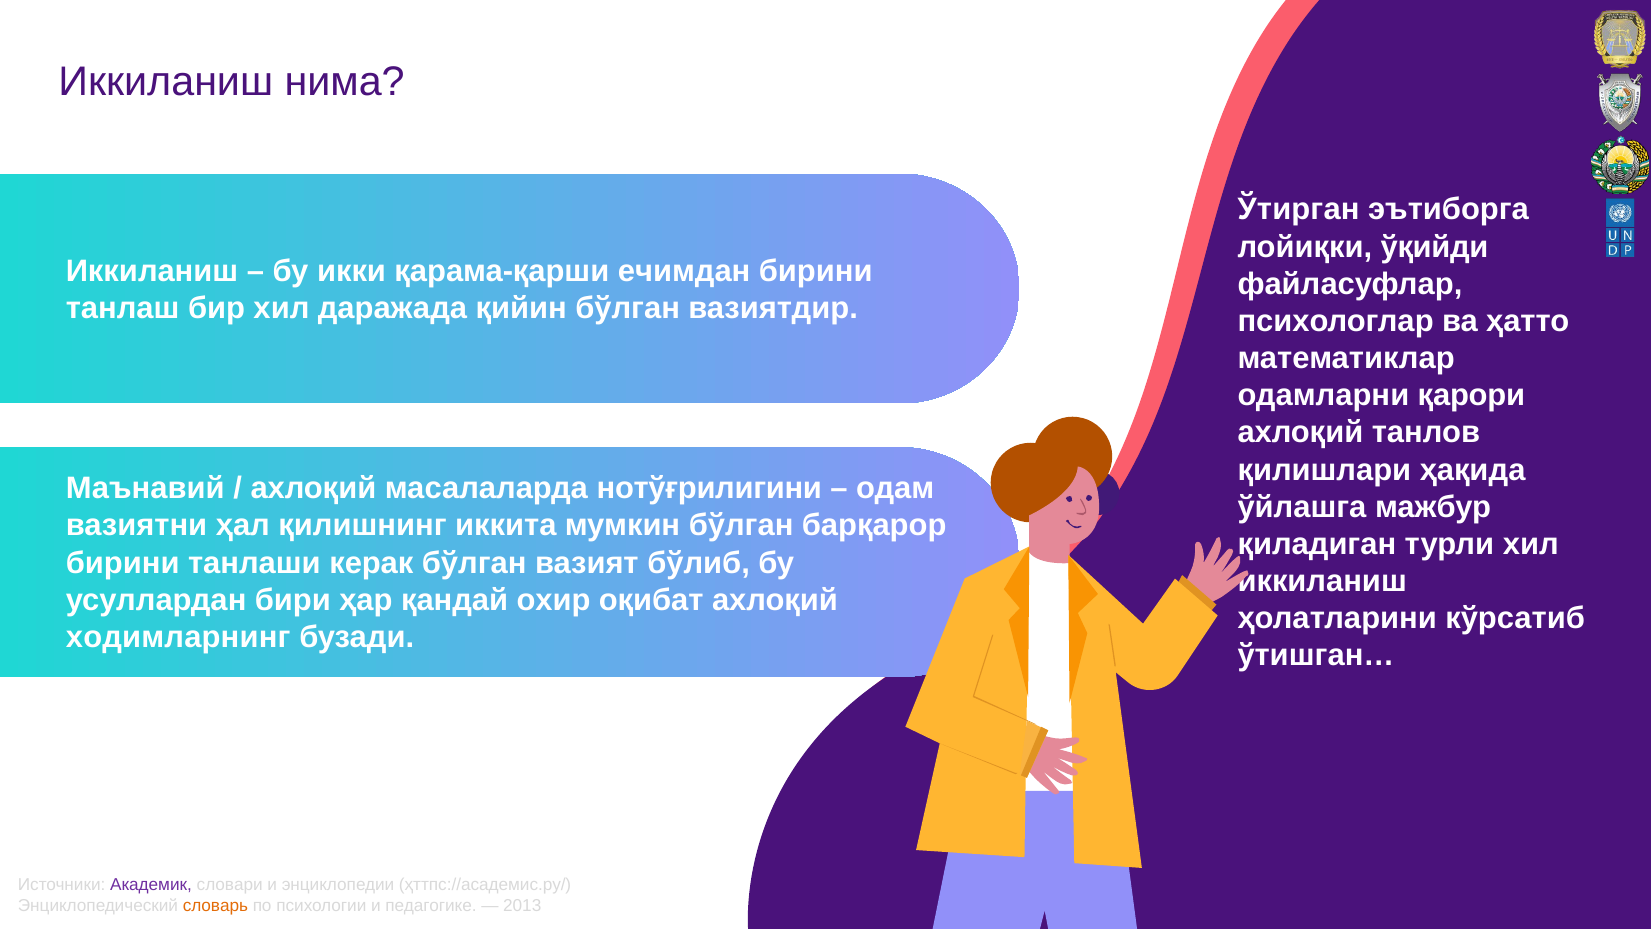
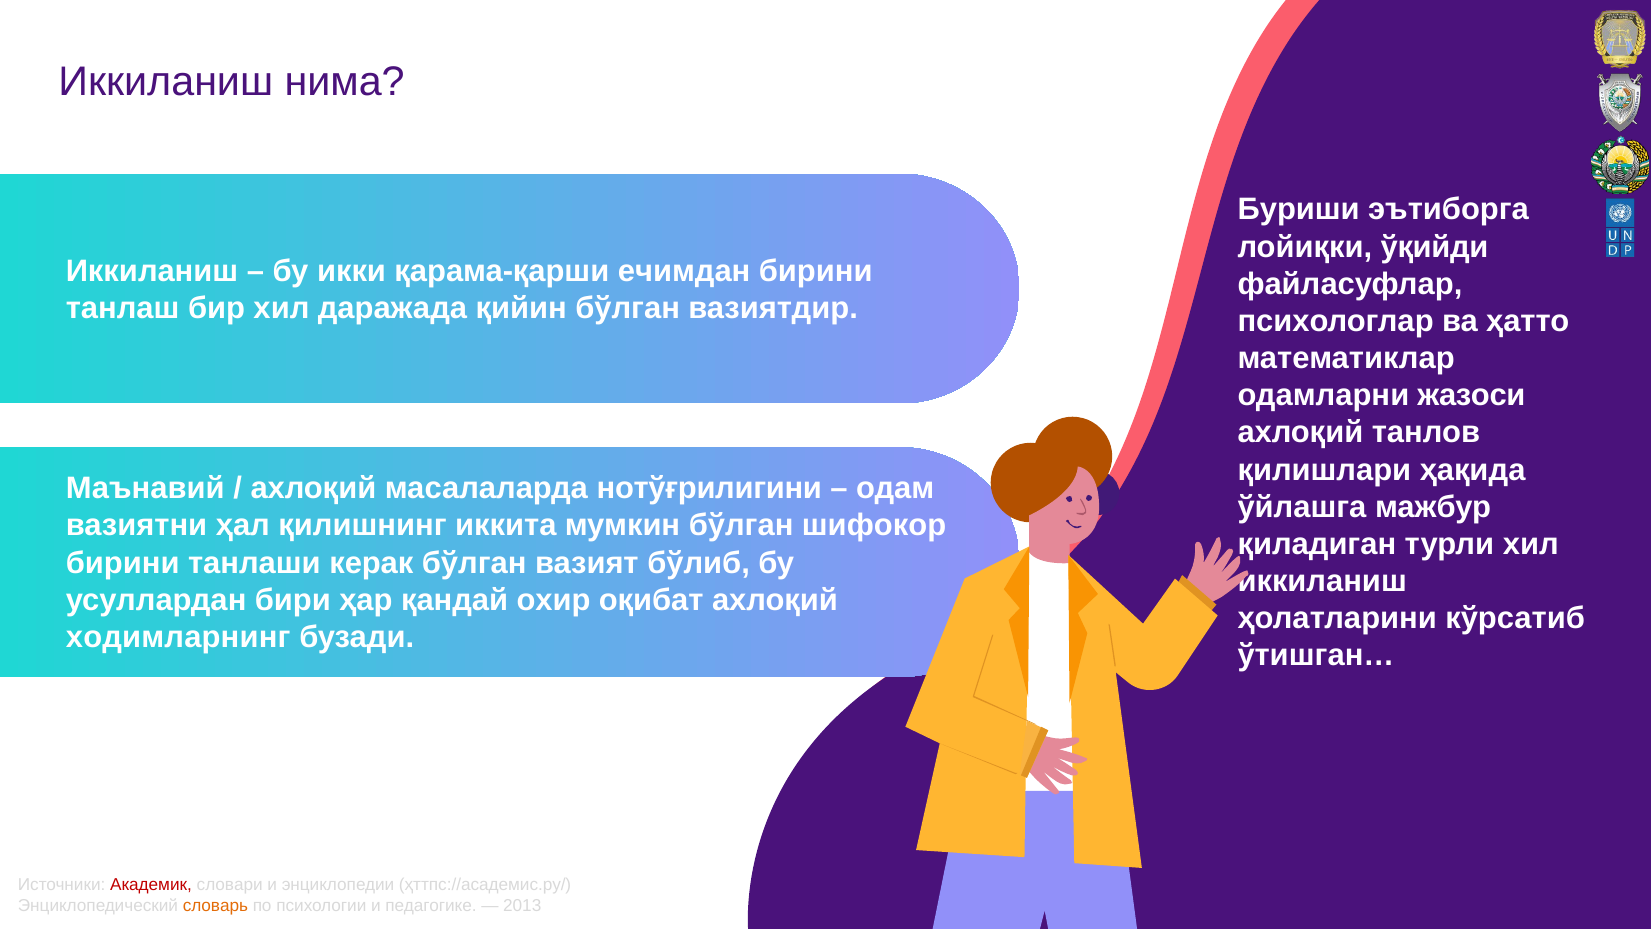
Ўтирган: Ўтирган -> Буриши
қарори: қарори -> жазоси
барқарор: барқарор -> шифокор
Академик colour: purple -> red
